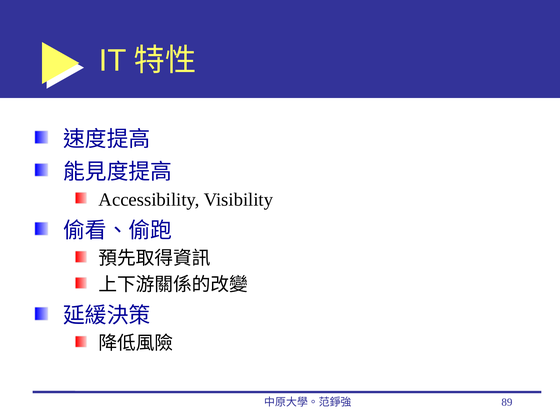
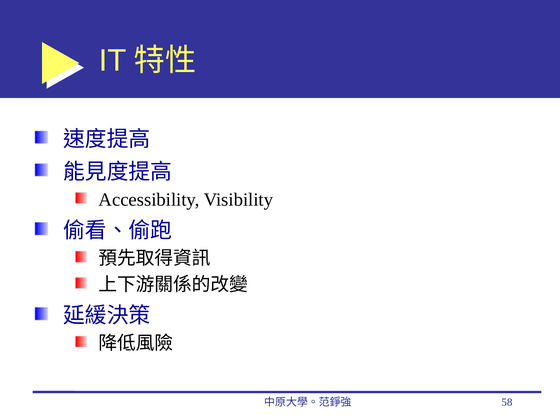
89: 89 -> 58
